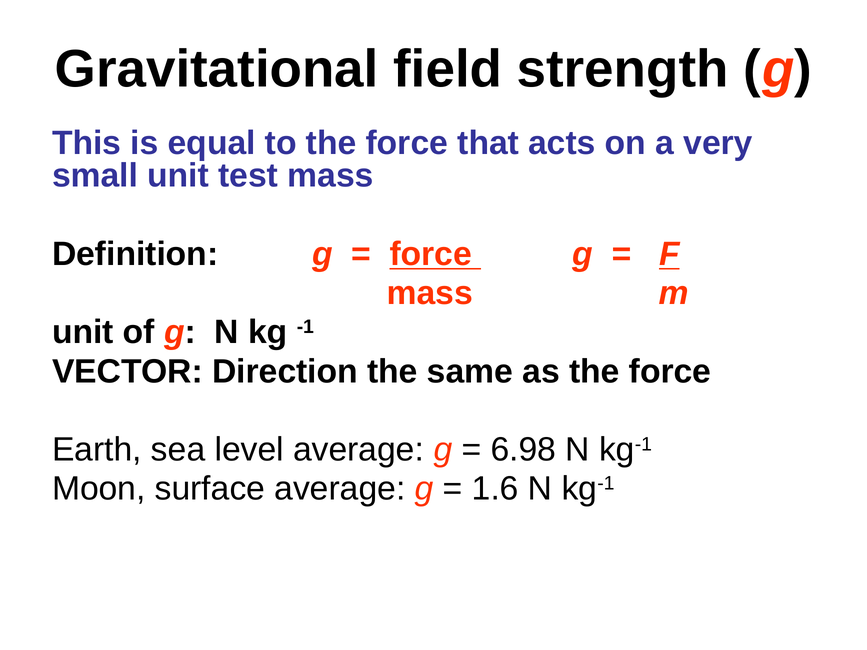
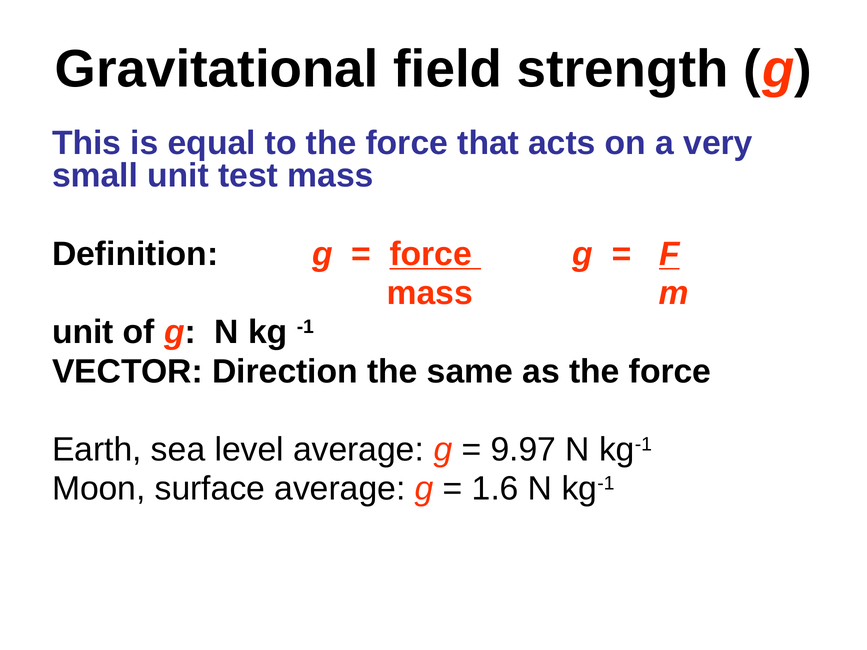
6.98: 6.98 -> 9.97
